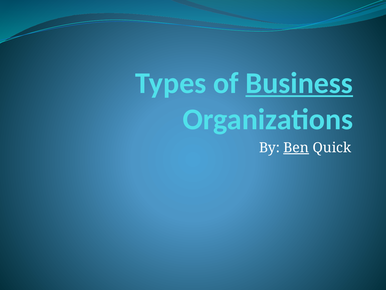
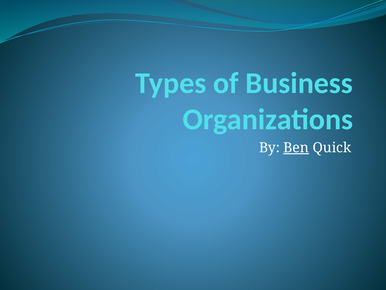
Business underline: present -> none
